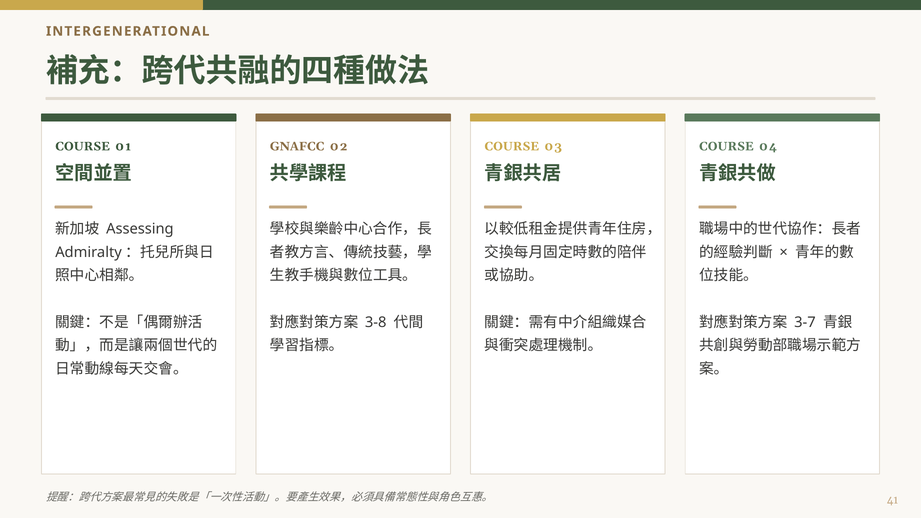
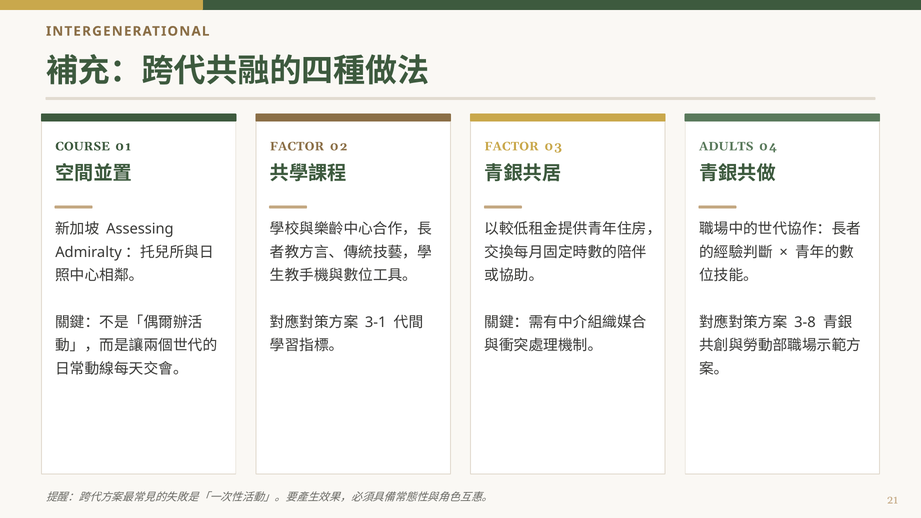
GNAFCC at (297, 146): GNAFCC -> FACTOR
COURSE at (512, 146): COURSE -> FACTOR
COURSE at (726, 146): COURSE -> ADULTS
3-8: 3-8 -> 3-1
3-7: 3-7 -> 3-8
41: 41 -> 21
